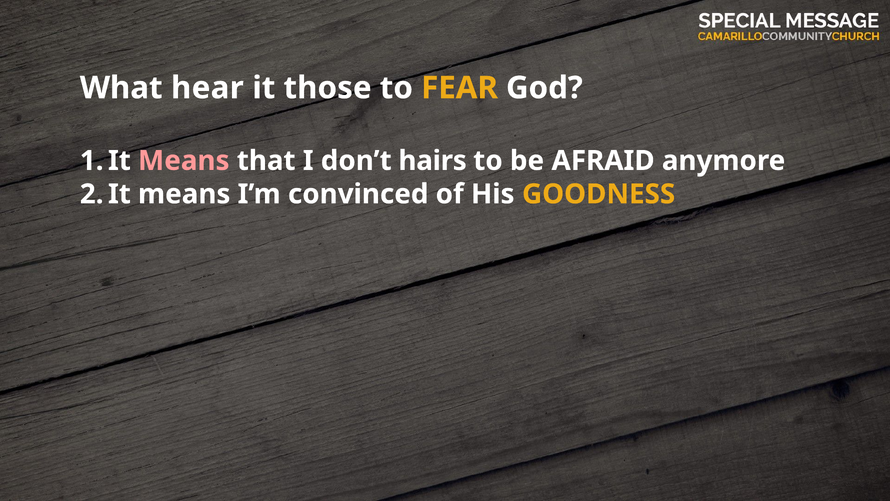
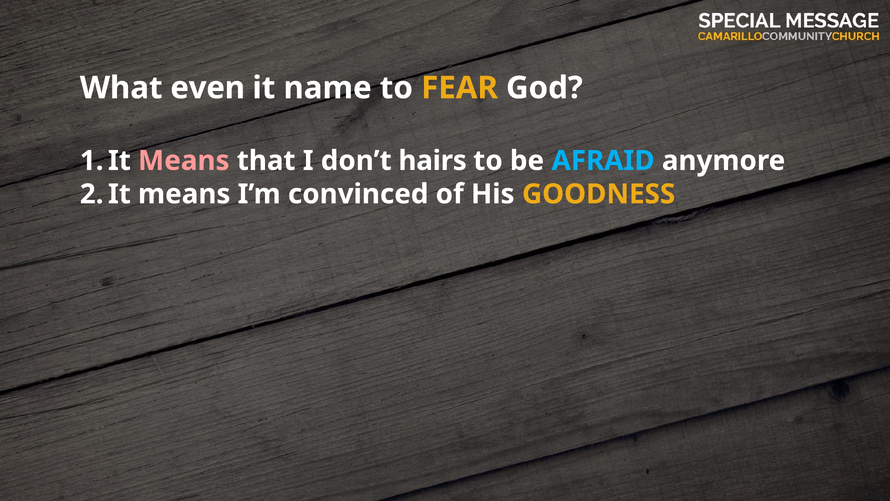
hear: hear -> even
those: those -> name
AFRAID colour: white -> light blue
